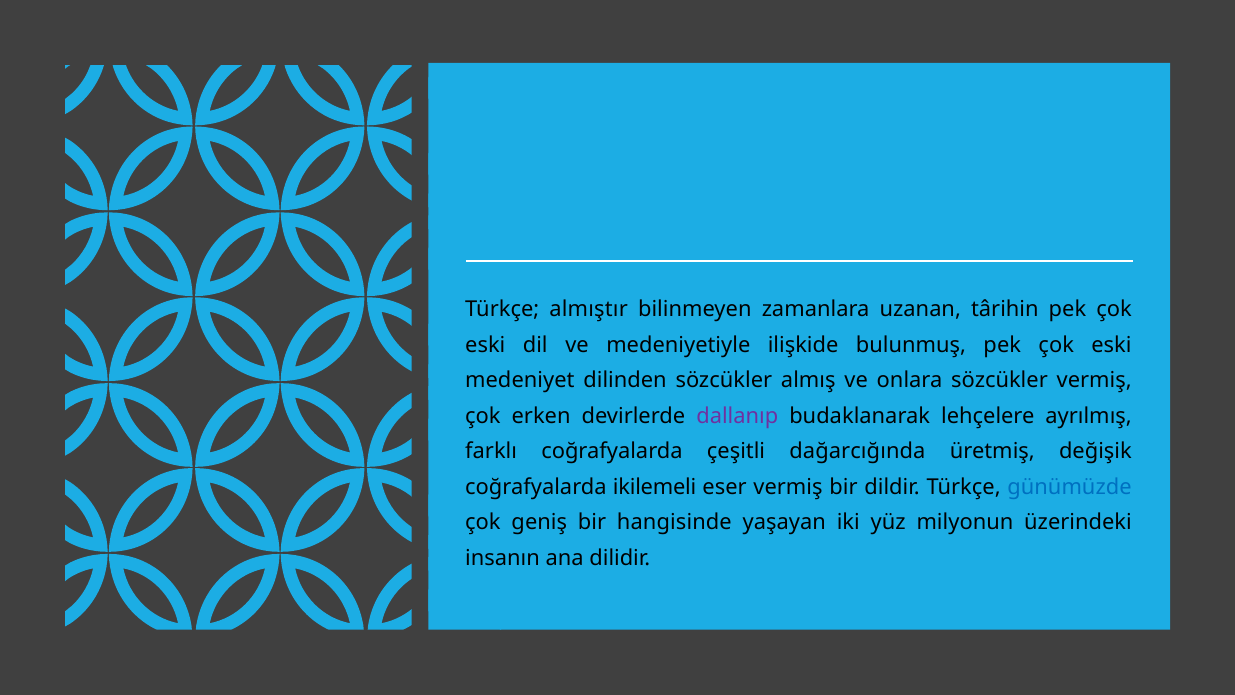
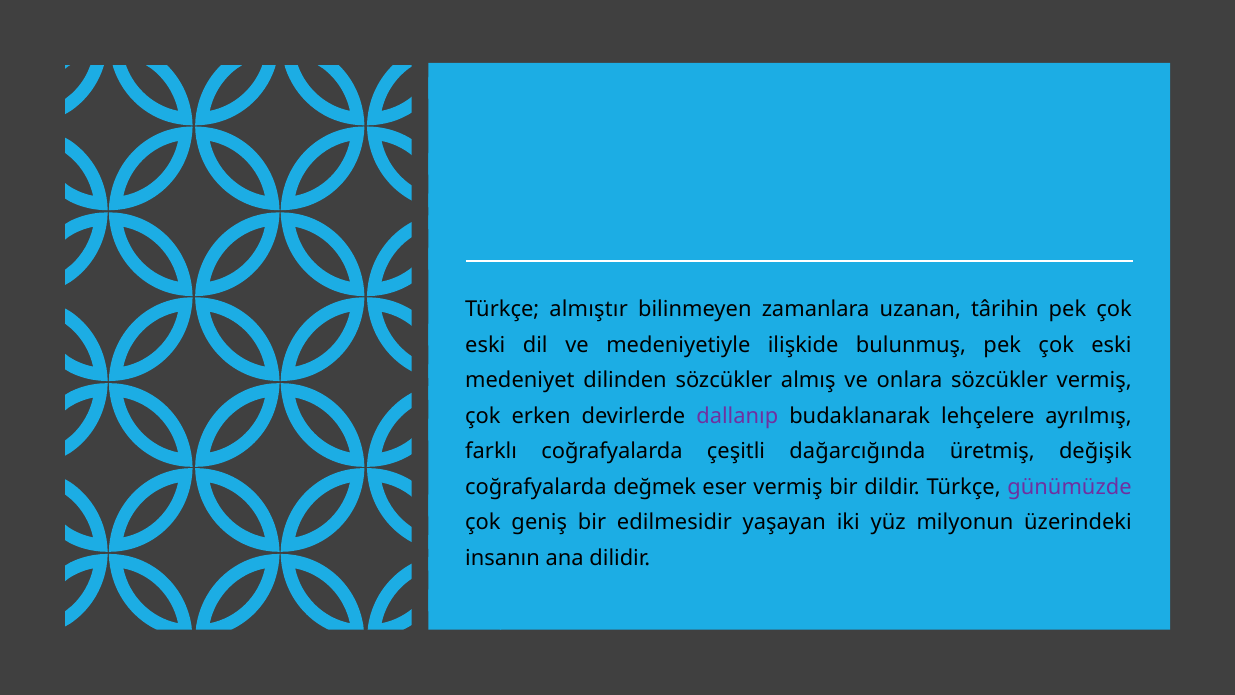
ikilemeli: ikilemeli -> değmek
günümüzde colour: blue -> purple
hangisinde: hangisinde -> edilmesidir
